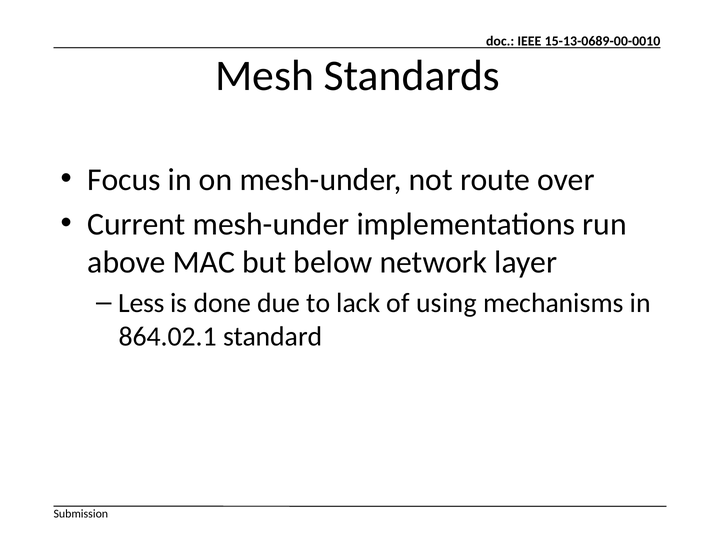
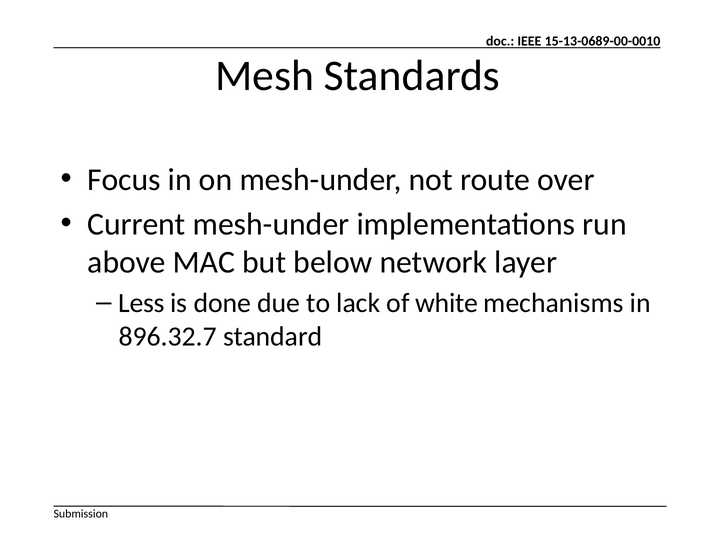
using: using -> white
864.02.1: 864.02.1 -> 896.32.7
